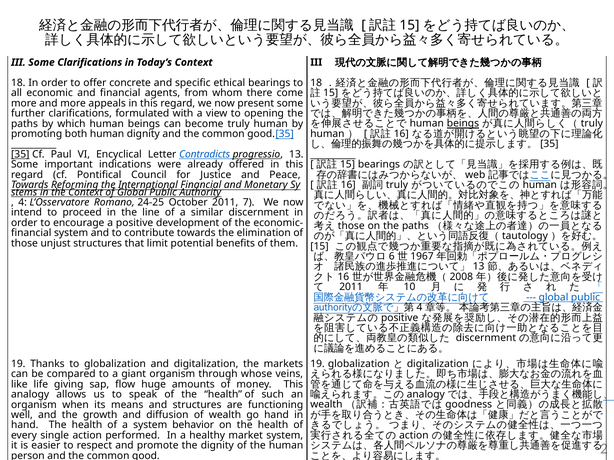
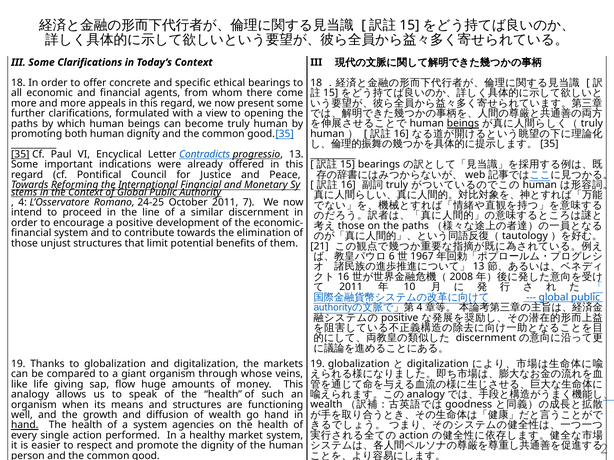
15 at (320, 246): 15 -> 21
hand at (25, 426) underline: none -> present
behavior: behavior -> agencies
